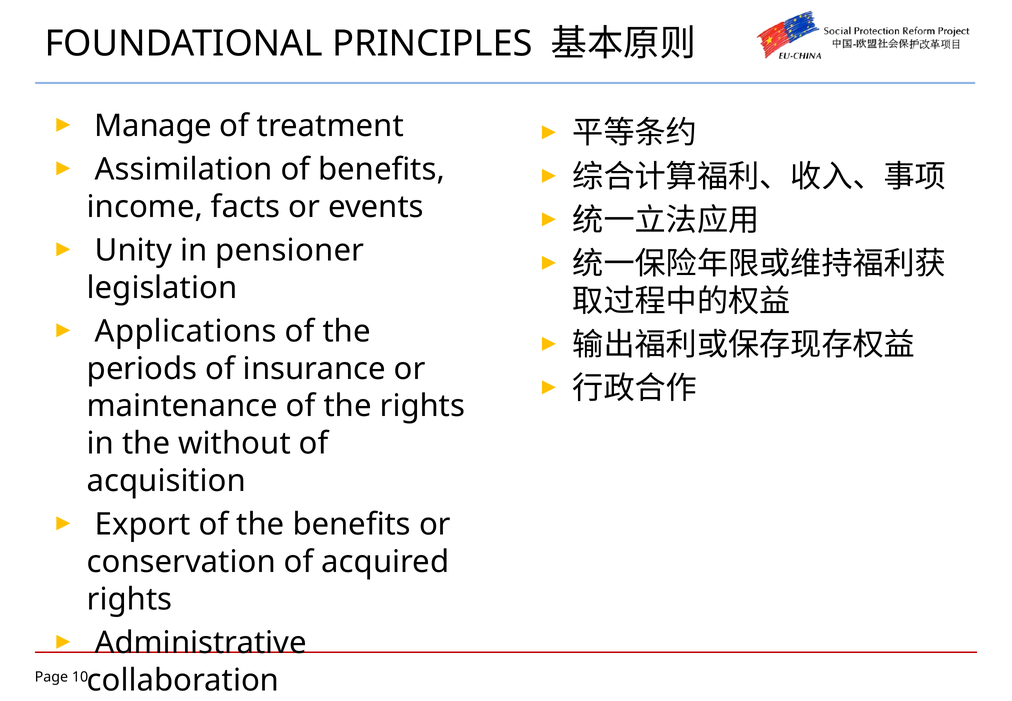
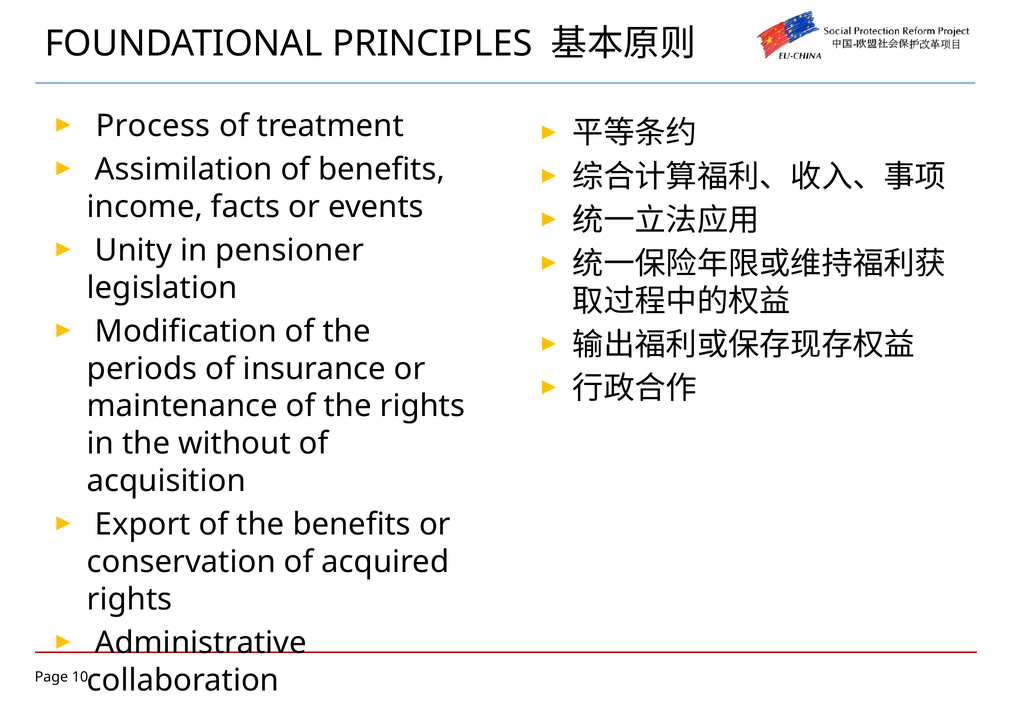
Manage: Manage -> Process
Applications: Applications -> Modification
